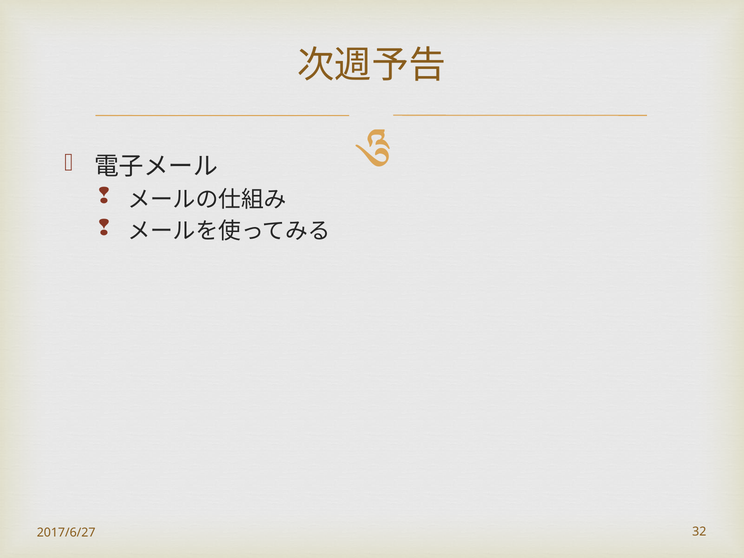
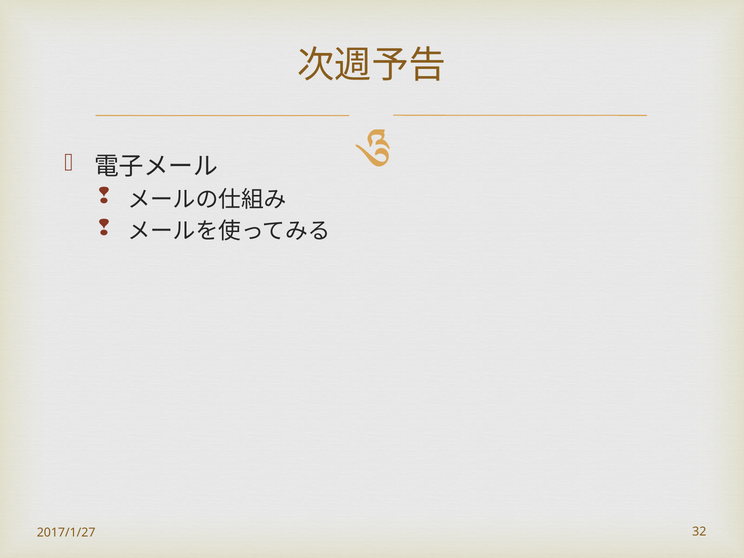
2017/6/27: 2017/6/27 -> 2017/1/27
